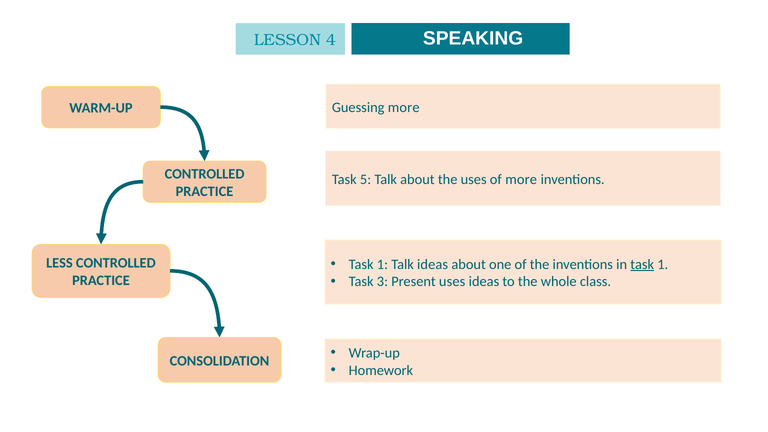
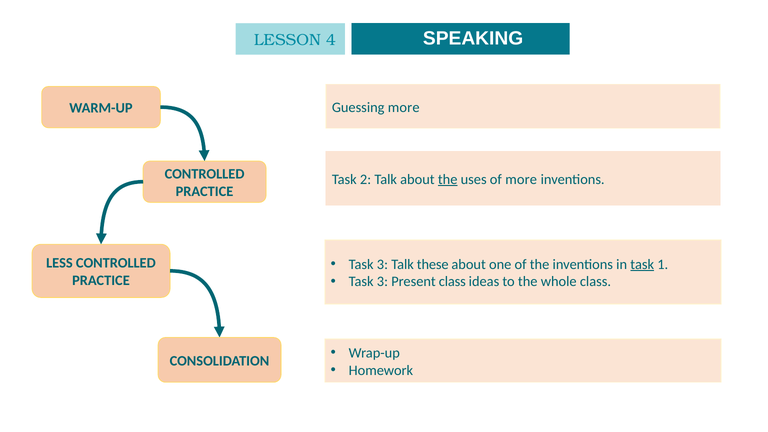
5: 5 -> 2
the at (448, 179) underline: none -> present
1 at (382, 264): 1 -> 3
Talk ideas: ideas -> these
Present uses: uses -> class
